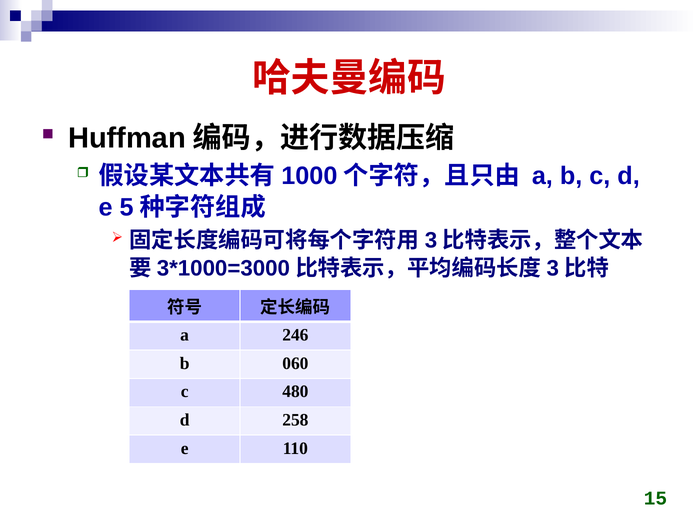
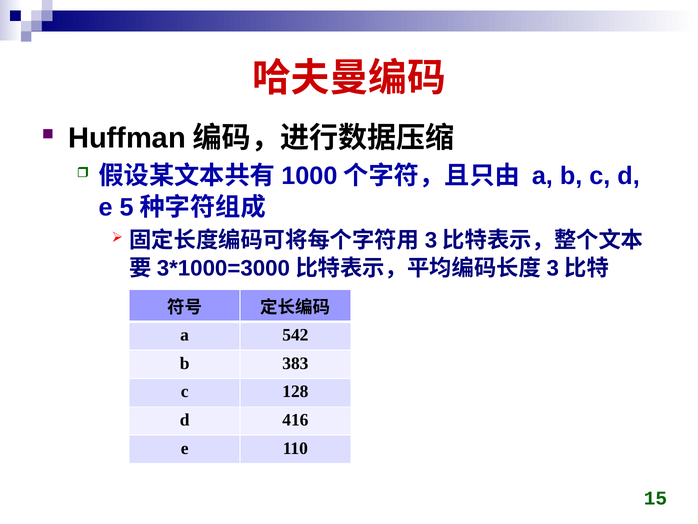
246: 246 -> 542
060: 060 -> 383
480: 480 -> 128
258: 258 -> 416
